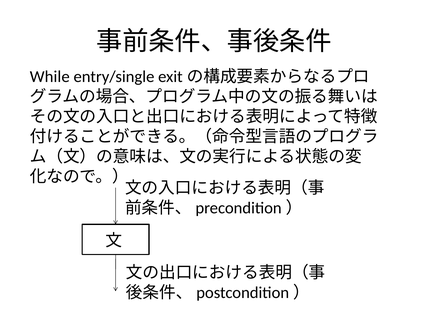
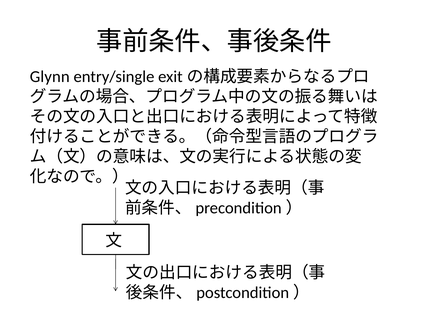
While: While -> Glynn
